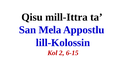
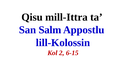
Mela: Mela -> Salm
